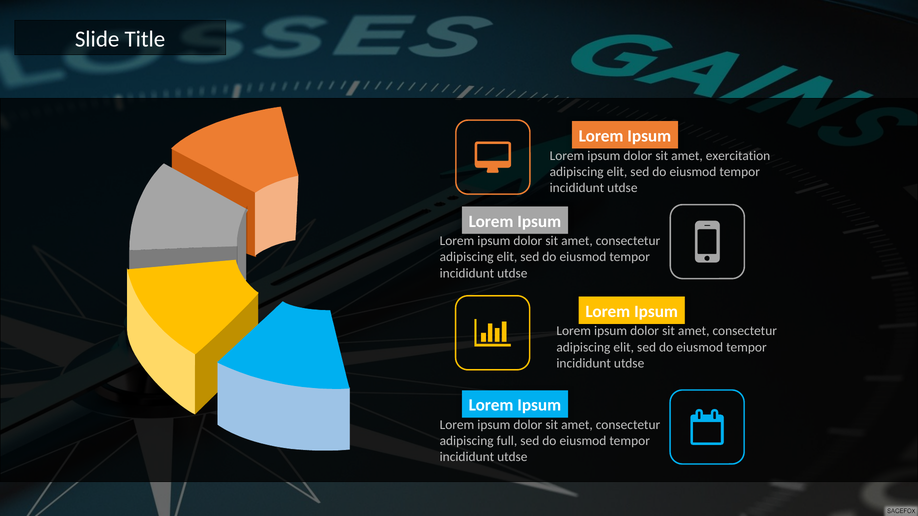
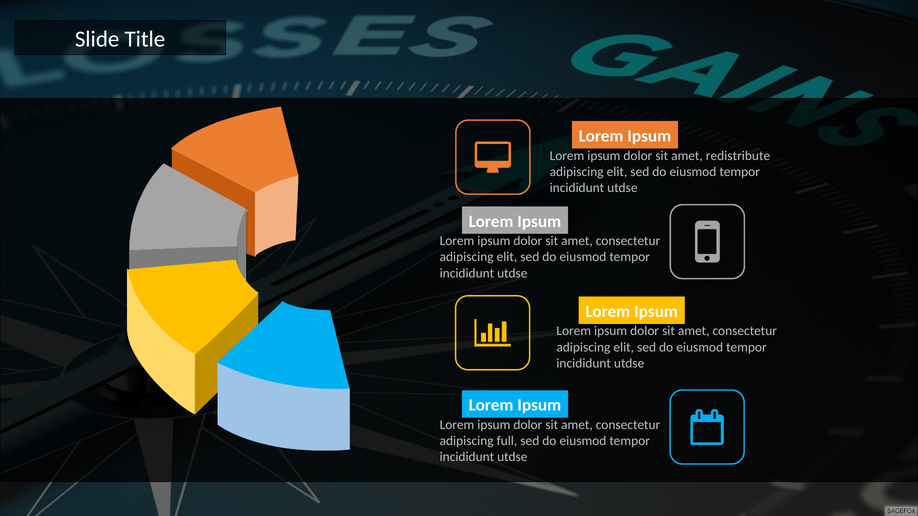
exercitation: exercitation -> redistribute
